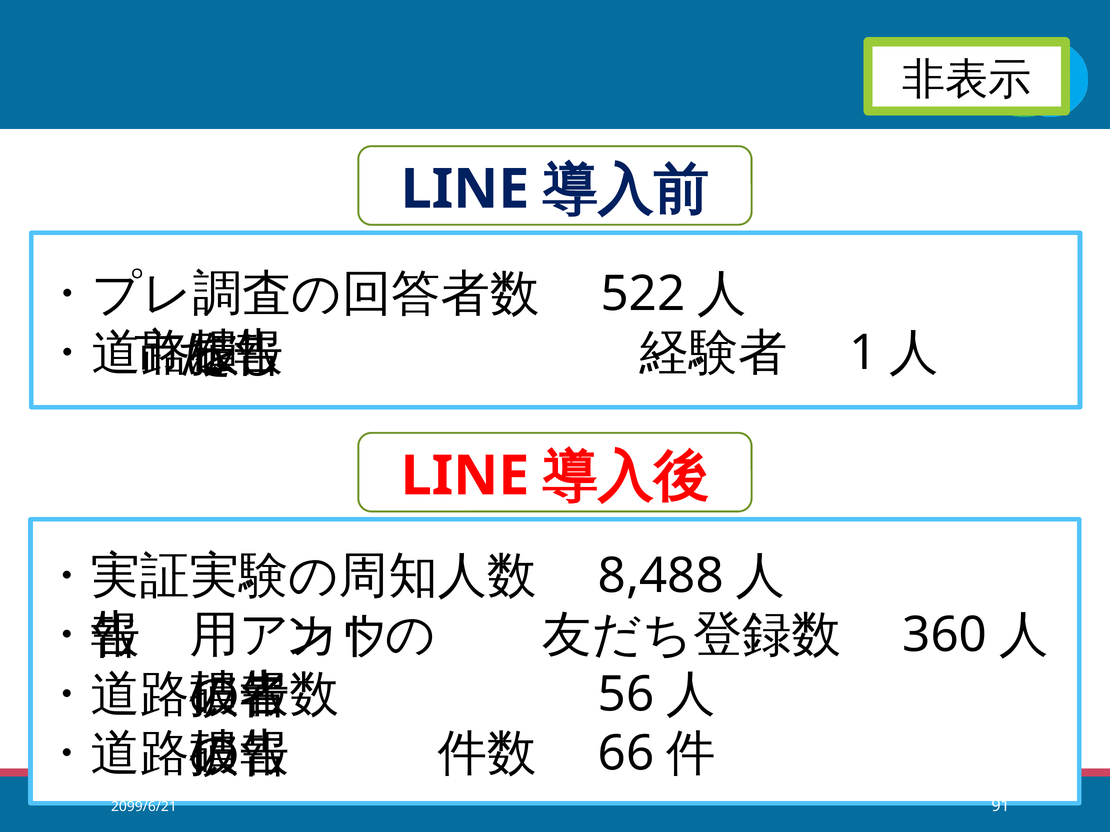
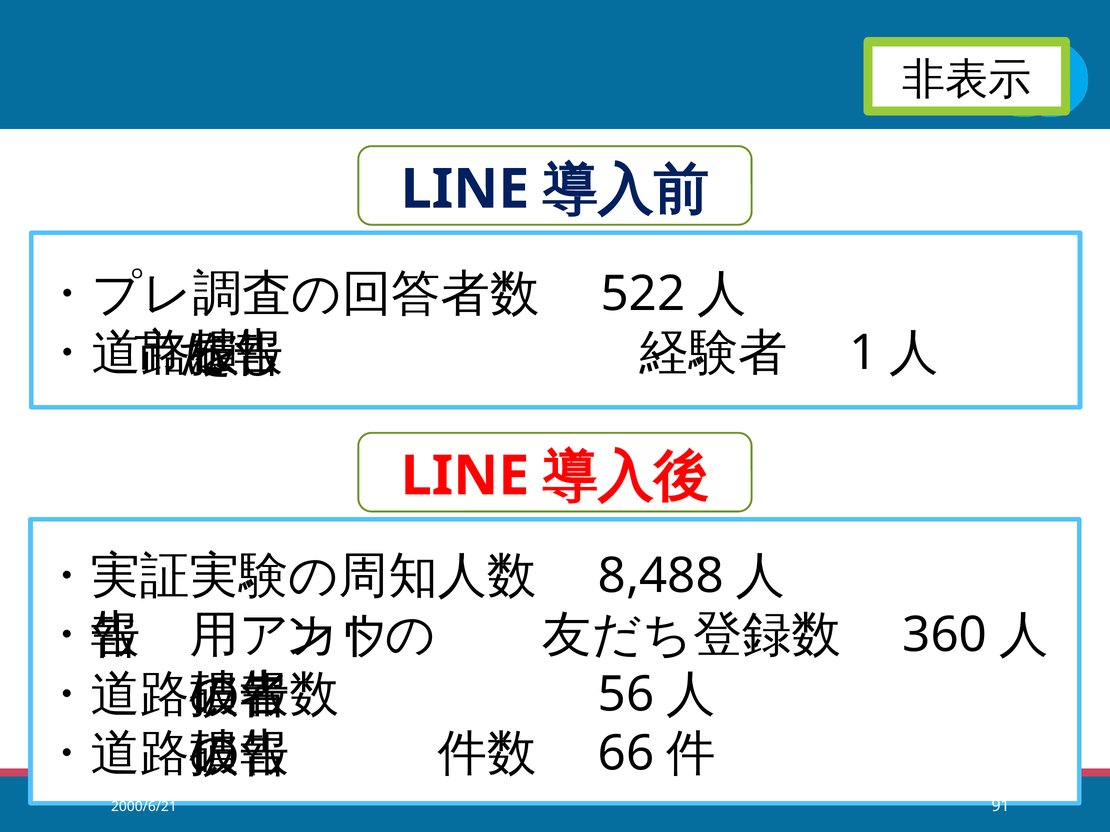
2099/6/21: 2099/6/21 -> 2000/6/21
